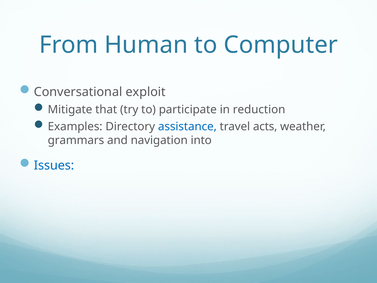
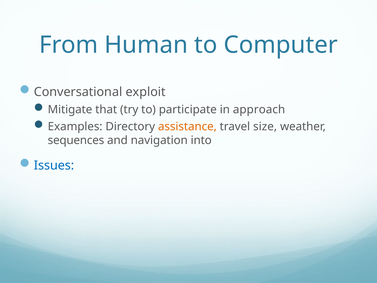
reduction: reduction -> approach
assistance colour: blue -> orange
acts: acts -> size
grammars: grammars -> sequences
